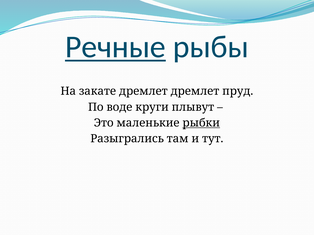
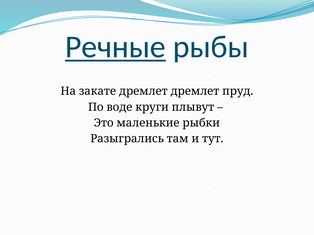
рыбки underline: present -> none
